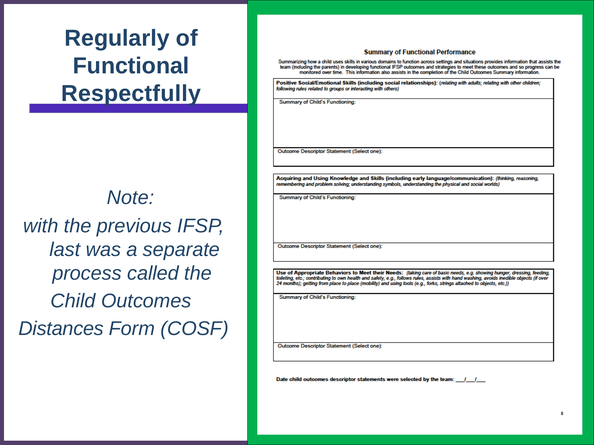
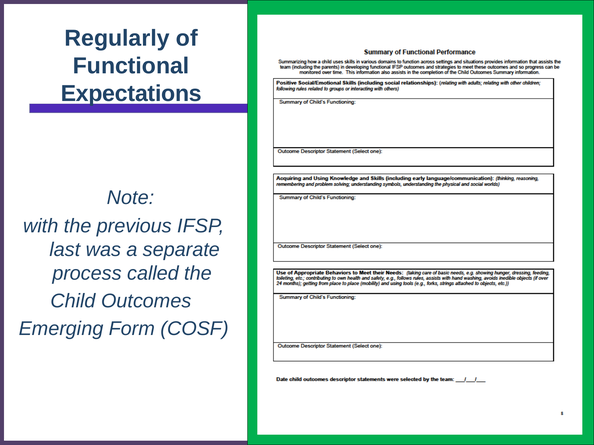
Respectfully: Respectfully -> Expectations
Distances: Distances -> Emerging
